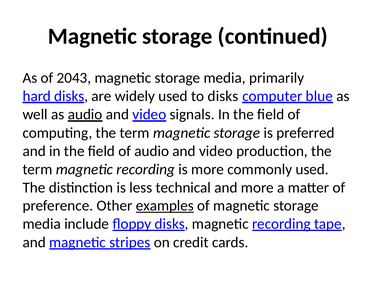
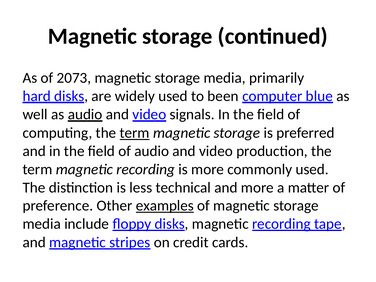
2043: 2043 -> 2073
to disks: disks -> been
term at (135, 133) underline: none -> present
